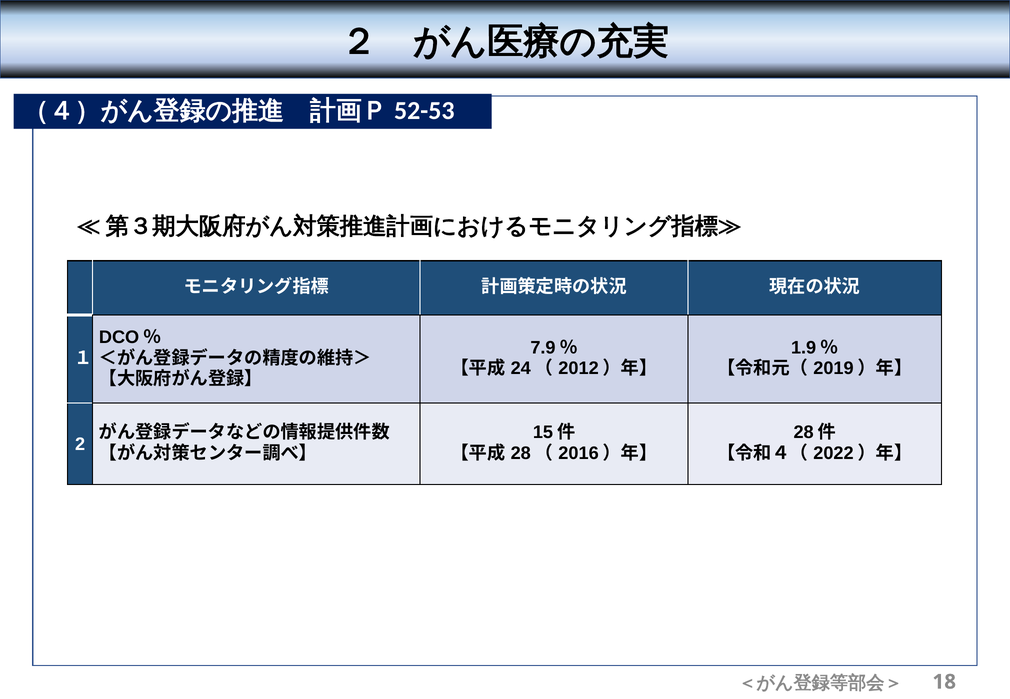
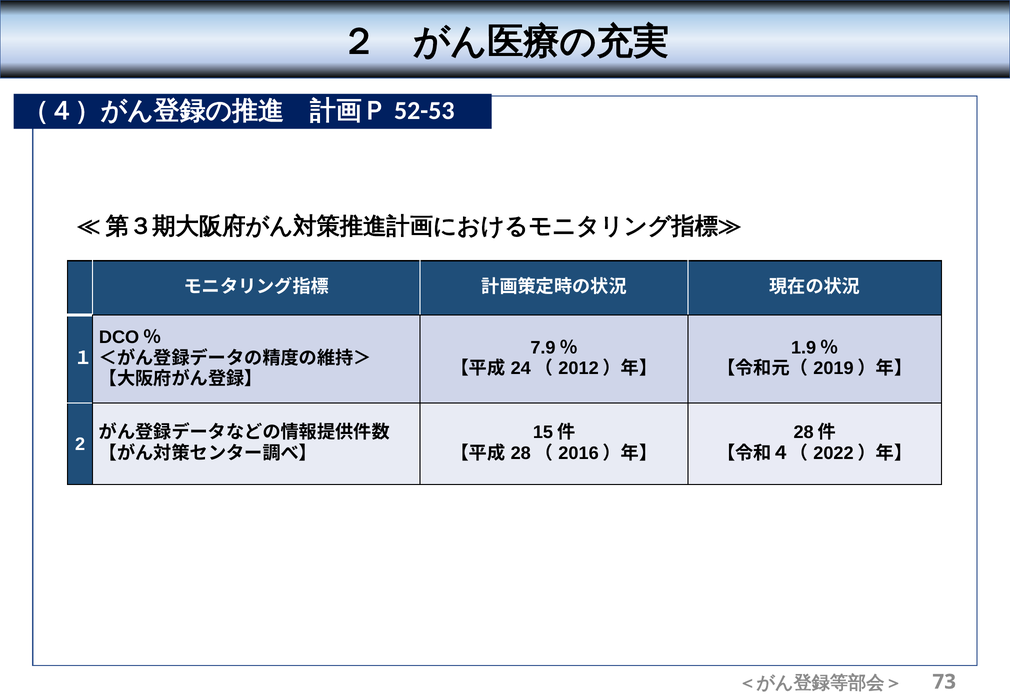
18: 18 -> 73
